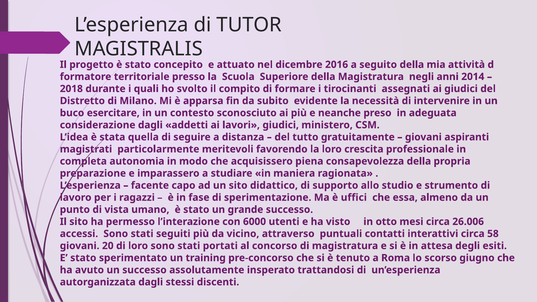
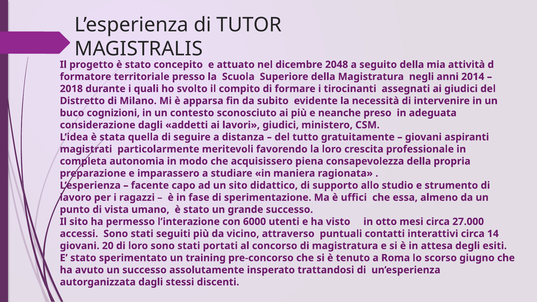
2016: 2016 -> 2048
esercitare: esercitare -> cognizioni
26.006: 26.006 -> 27.000
58: 58 -> 14
